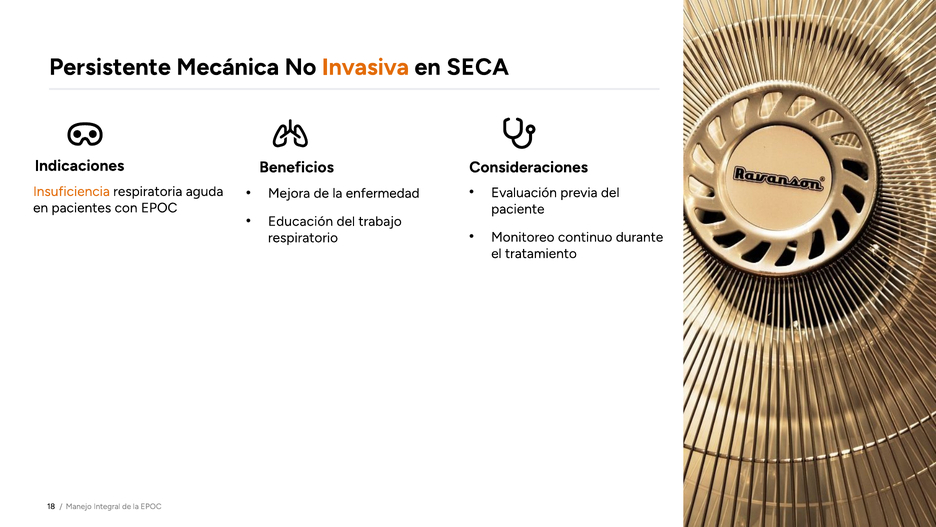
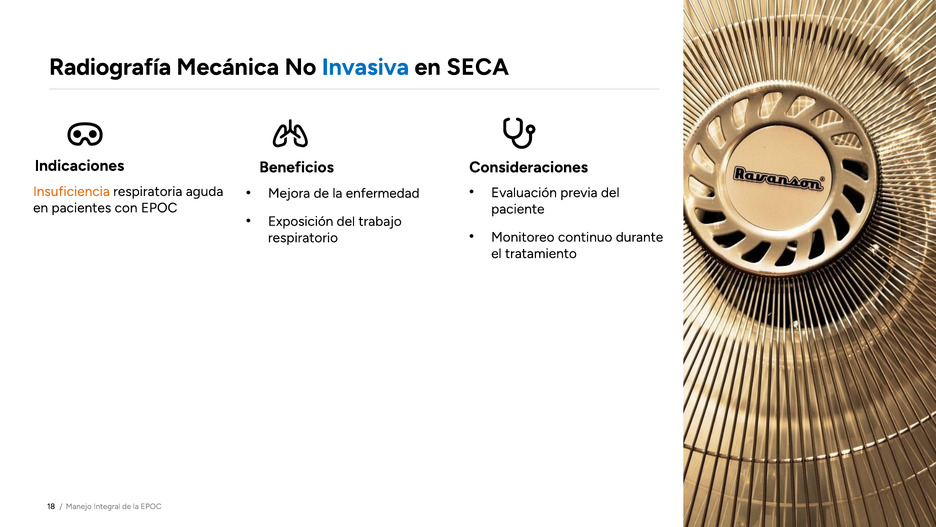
Persistente: Persistente -> Radiografía
Invasiva colour: orange -> blue
Educación: Educación -> Exposición
